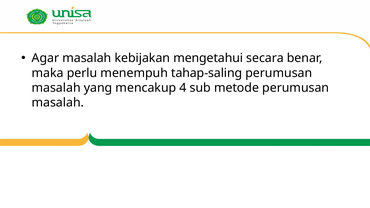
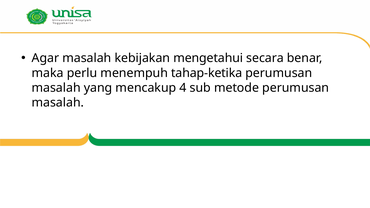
tahap-saling: tahap-saling -> tahap-ketika
